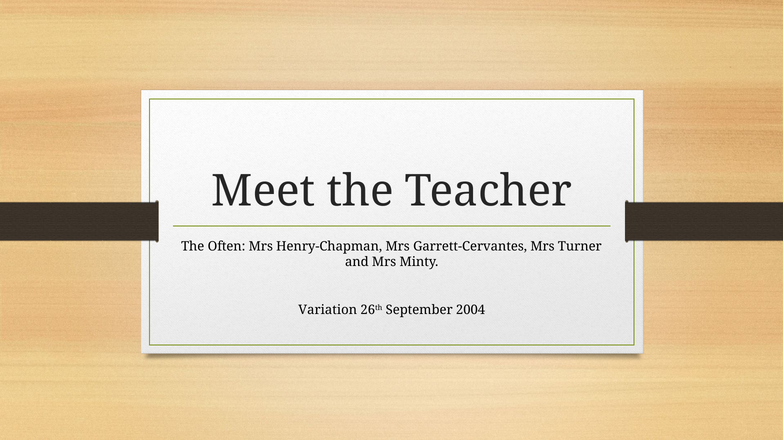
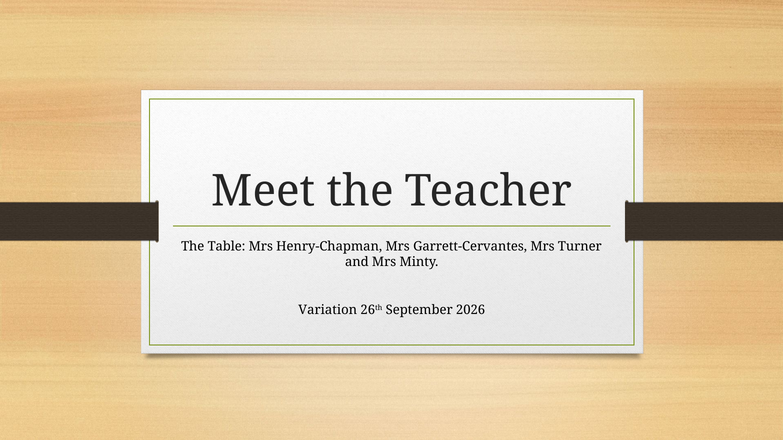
Often: Often -> Table
2004: 2004 -> 2026
